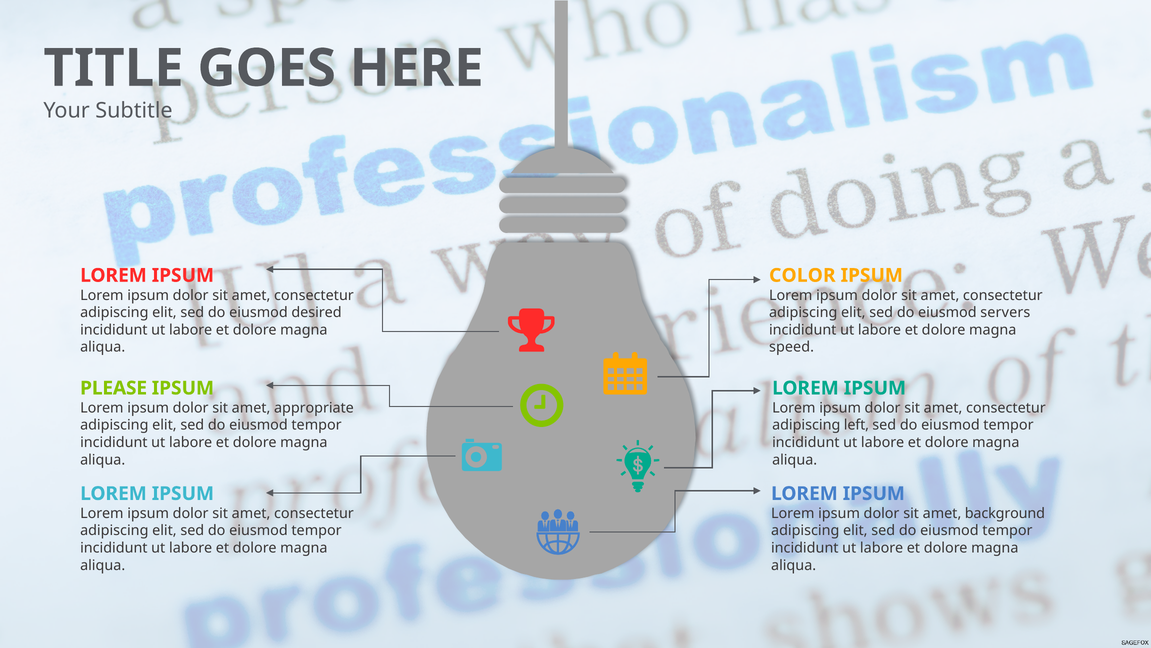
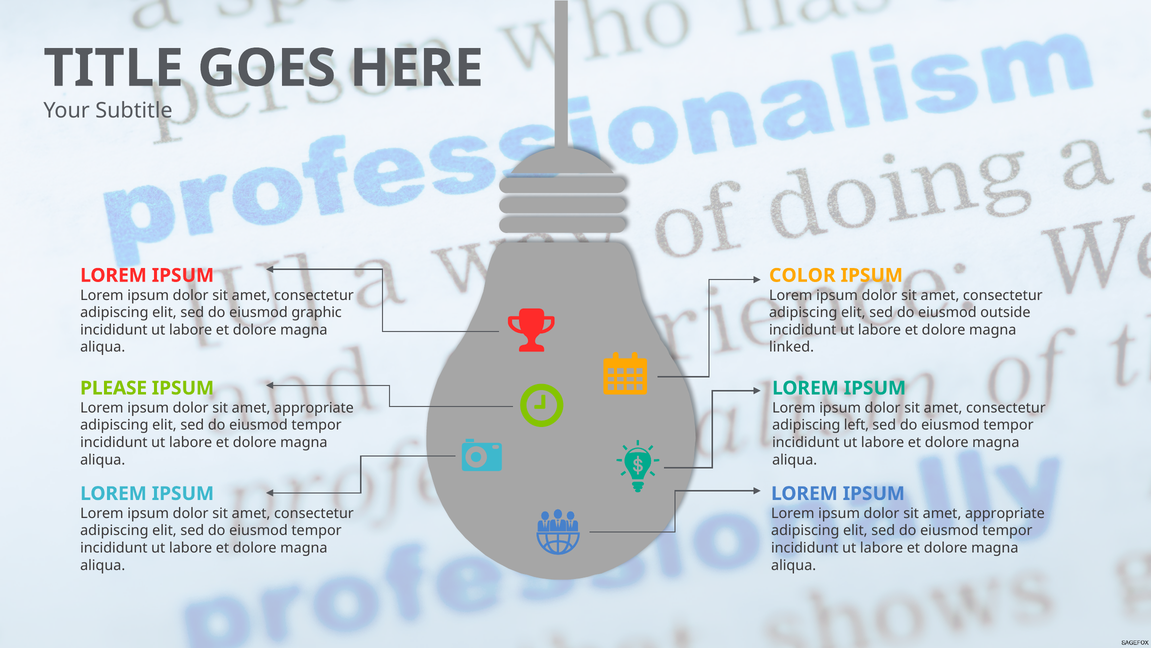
desired: desired -> graphic
servers: servers -> outside
speed: speed -> linked
background at (1005, 513): background -> appropriate
